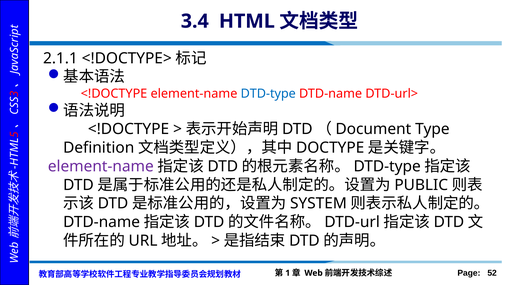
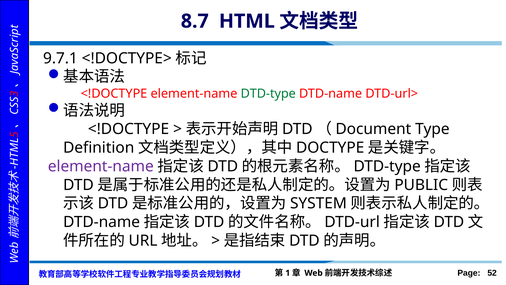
3.4: 3.4 -> 8.7
2.1.1: 2.1.1 -> 9.7.1
DTD-type at (268, 93) colour: blue -> green
